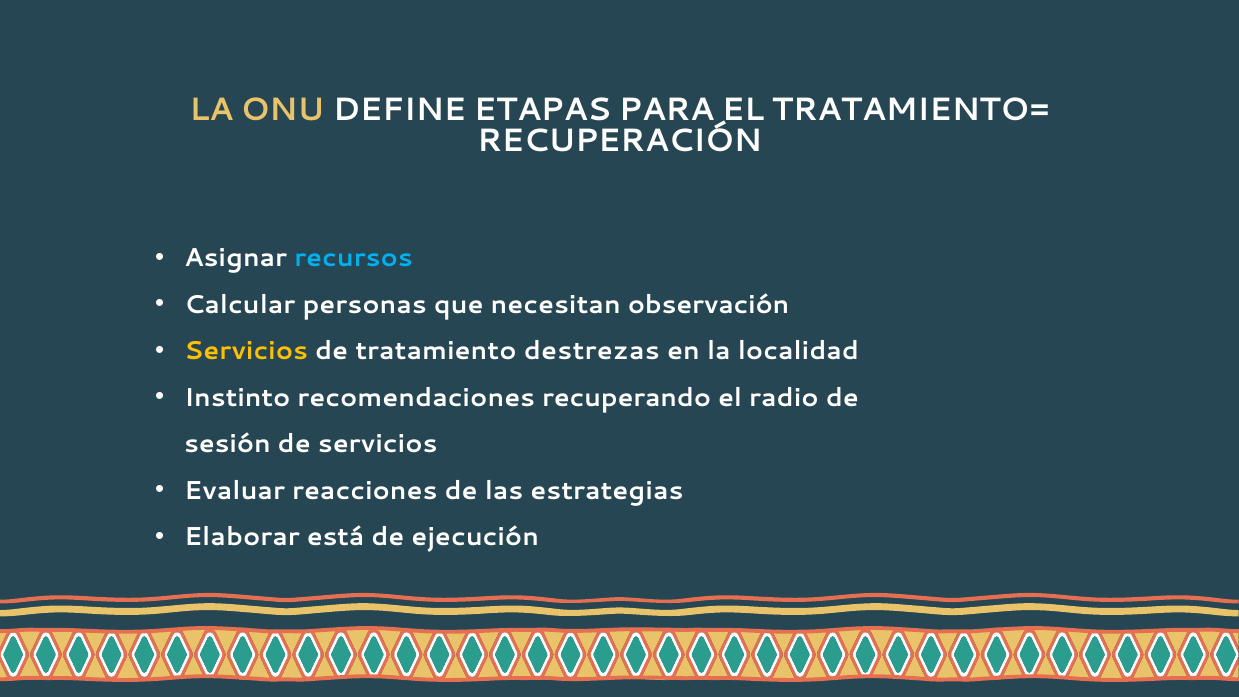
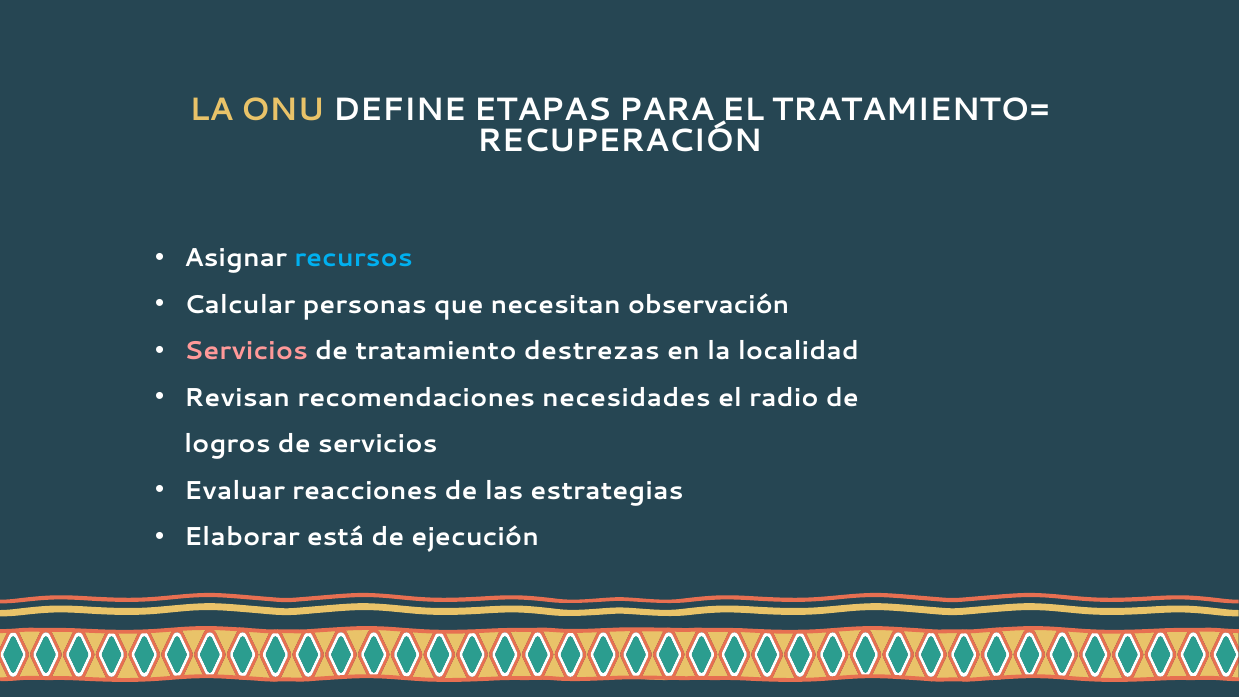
Servicios at (246, 351) colour: yellow -> pink
Instinto: Instinto -> Revisan
recuperando: recuperando -> necesidades
sesión: sesión -> logros
